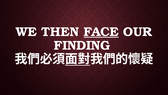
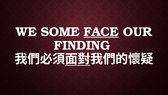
THEN: THEN -> SOME
